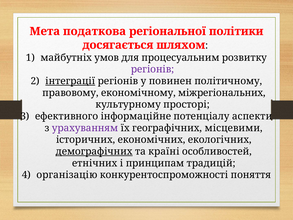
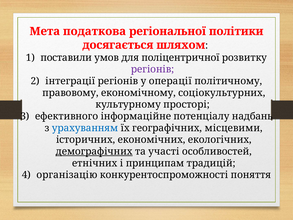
майбутніх: майбутніх -> поставили
процесуальним: процесуальним -> поліцентричної
інтеграції underline: present -> none
повинен: повинен -> операції
міжрегіональних: міжрегіональних -> соціокультурних
аспекти: аспекти -> надбань
урахуванням colour: purple -> blue
країні: країні -> участі
